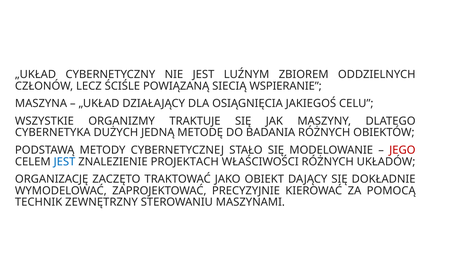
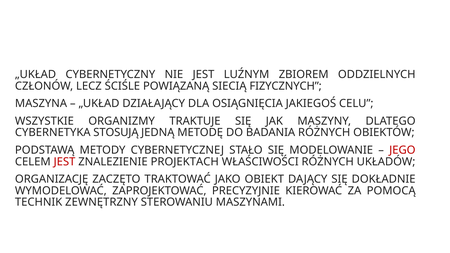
WSPIERANIE: WSPIERANIE -> FIZYCZNYCH
DUŻYCH: DUŻYCH -> STOSUJĄ
JEST at (64, 162) colour: blue -> red
